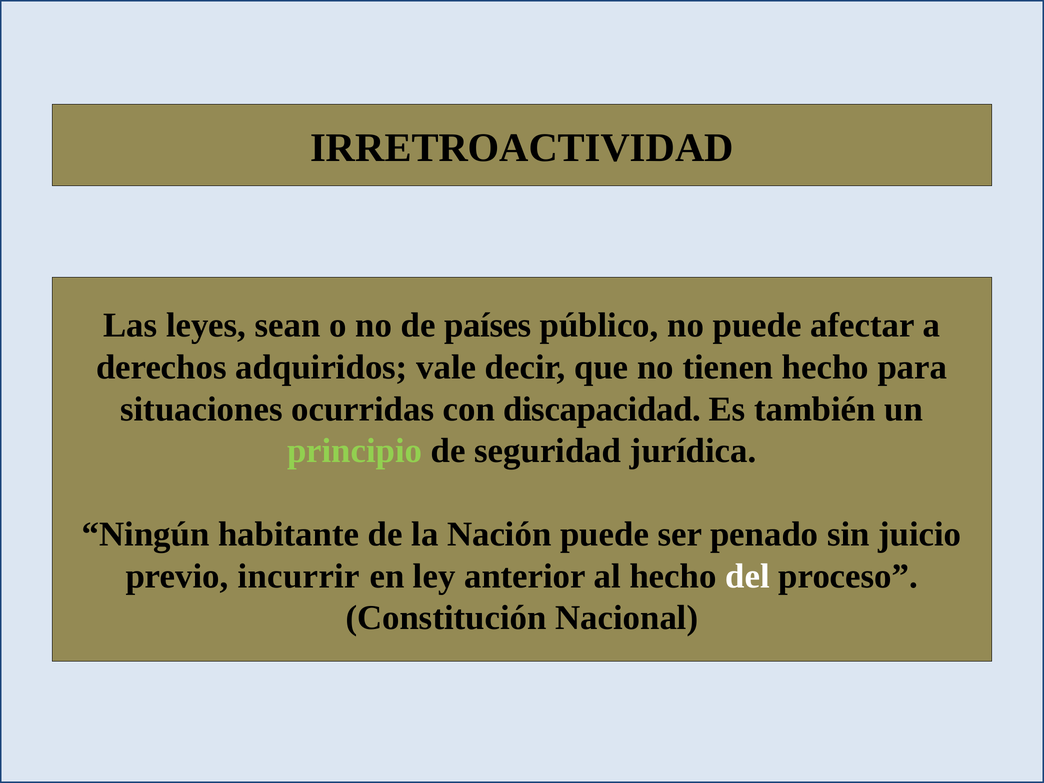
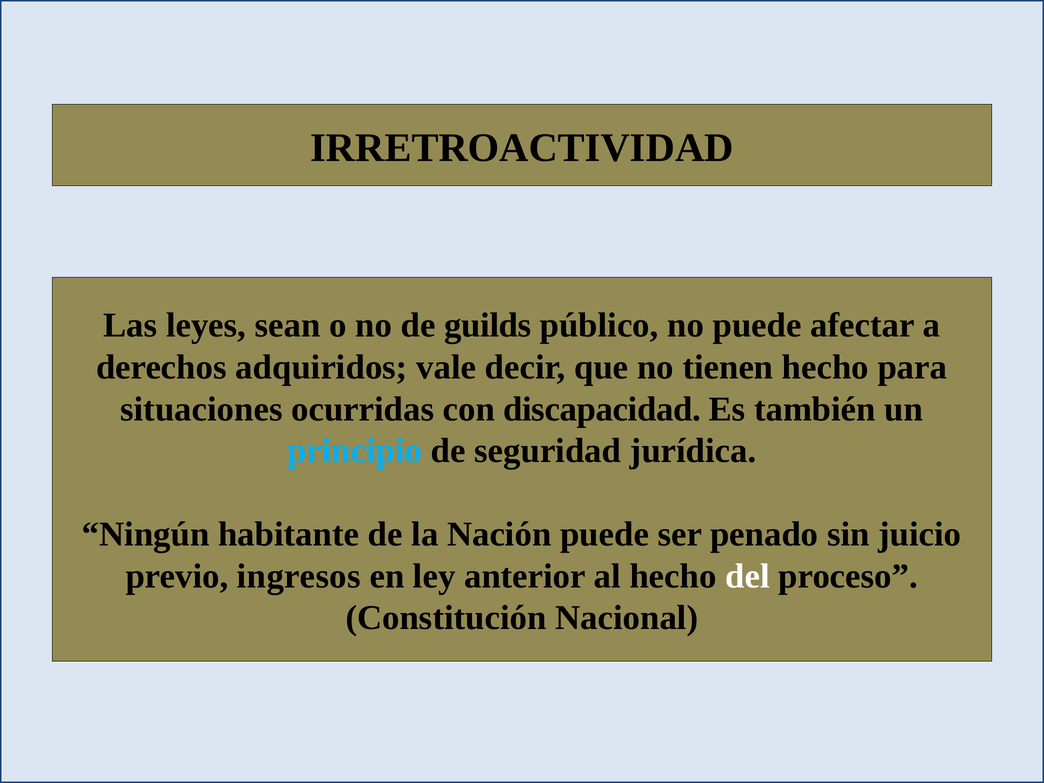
países: países -> guilds
principio colour: light green -> light blue
incurrir: incurrir -> ingresos
